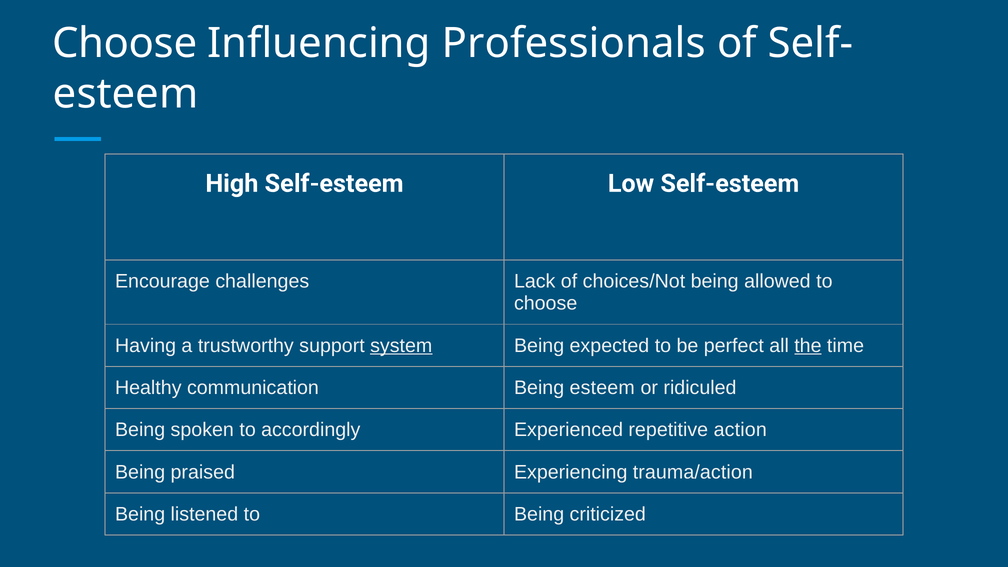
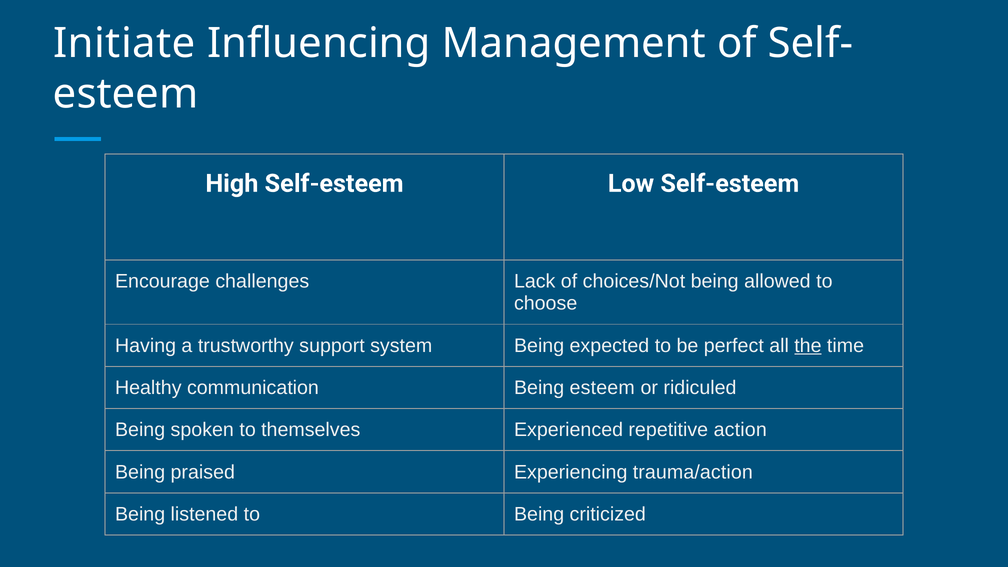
Choose at (125, 43): Choose -> Initiate
Professionals: Professionals -> Management
system underline: present -> none
accordingly: accordingly -> themselves
